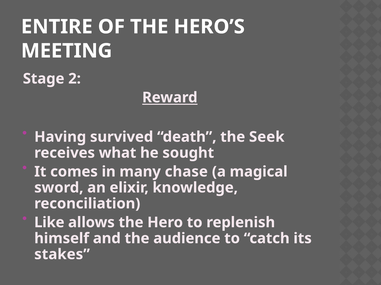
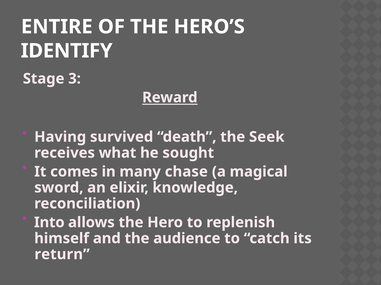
MEETING: MEETING -> IDENTIFY
2: 2 -> 3
Like: Like -> Into
stakes: stakes -> return
